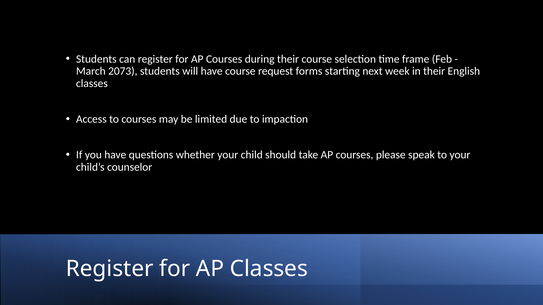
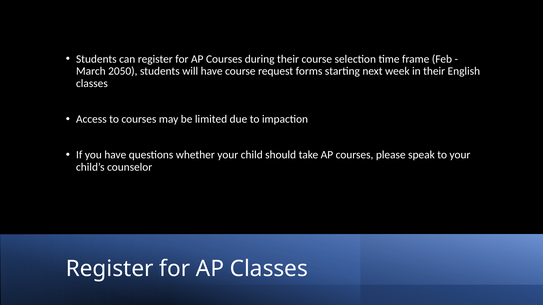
2073: 2073 -> 2050
